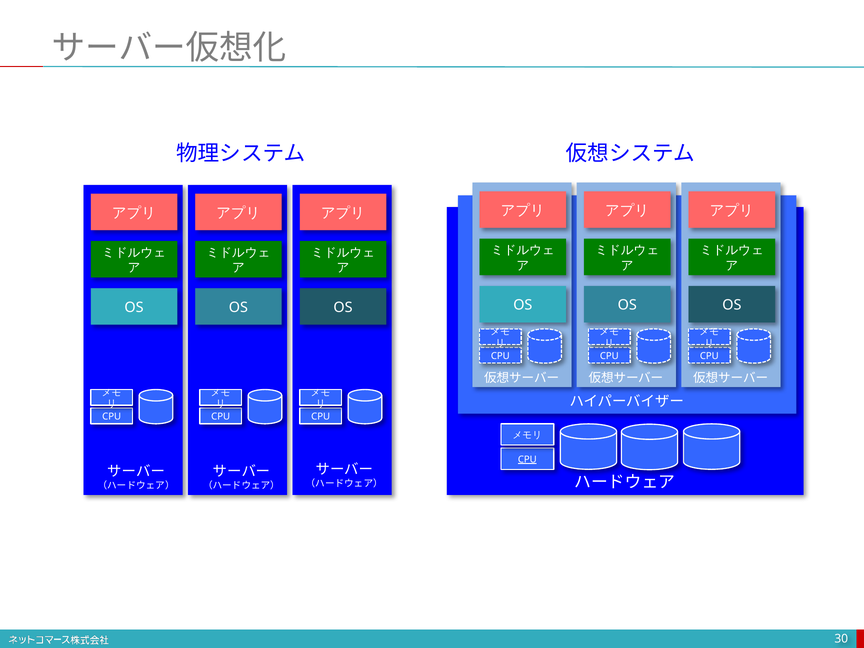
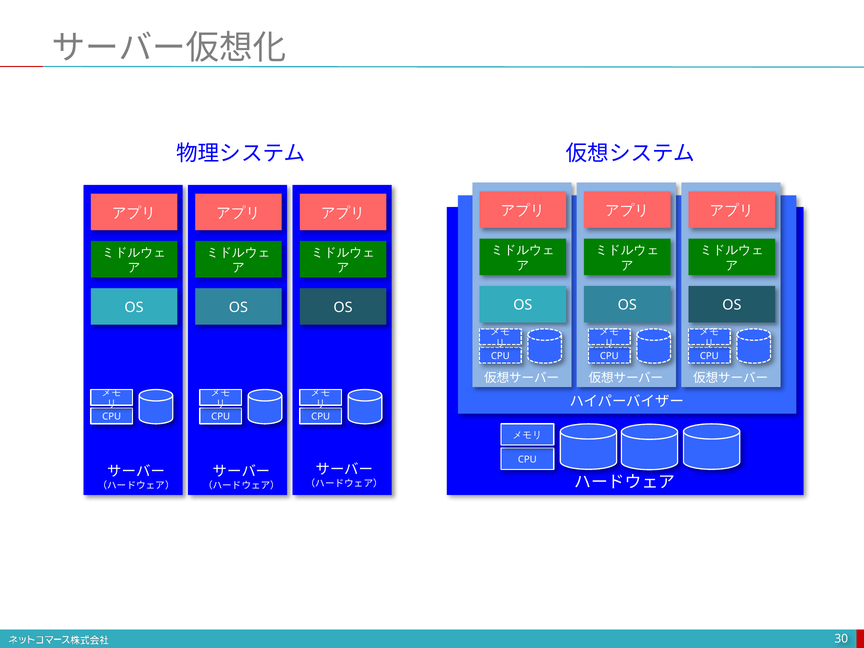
CPU at (527, 459) underline: present -> none
